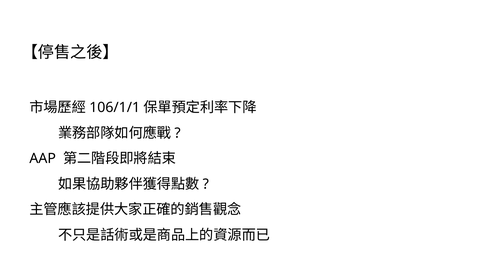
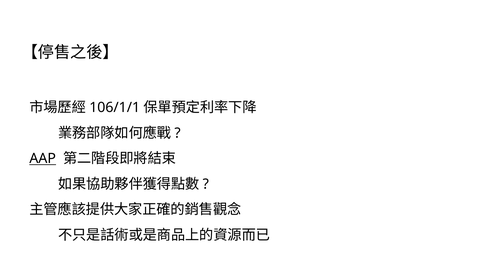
AAP underline: none -> present
